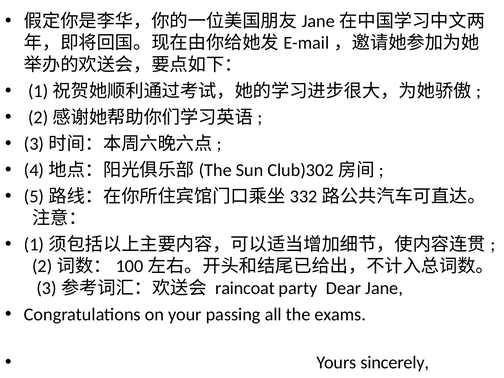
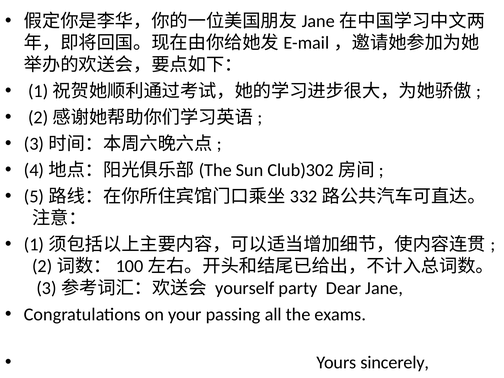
raincoat: raincoat -> yourself
